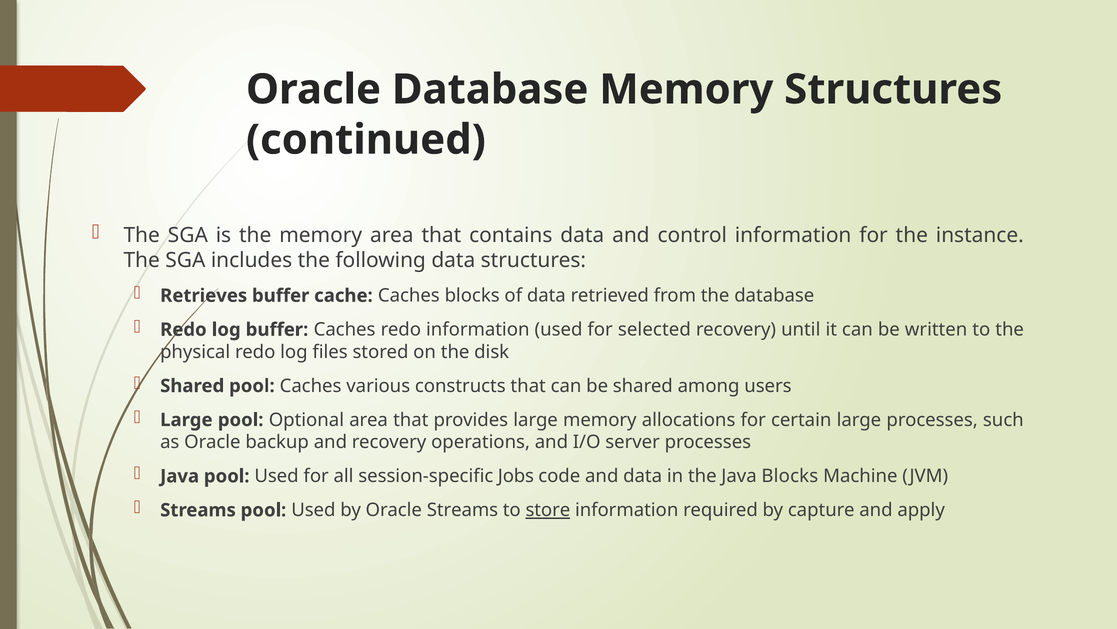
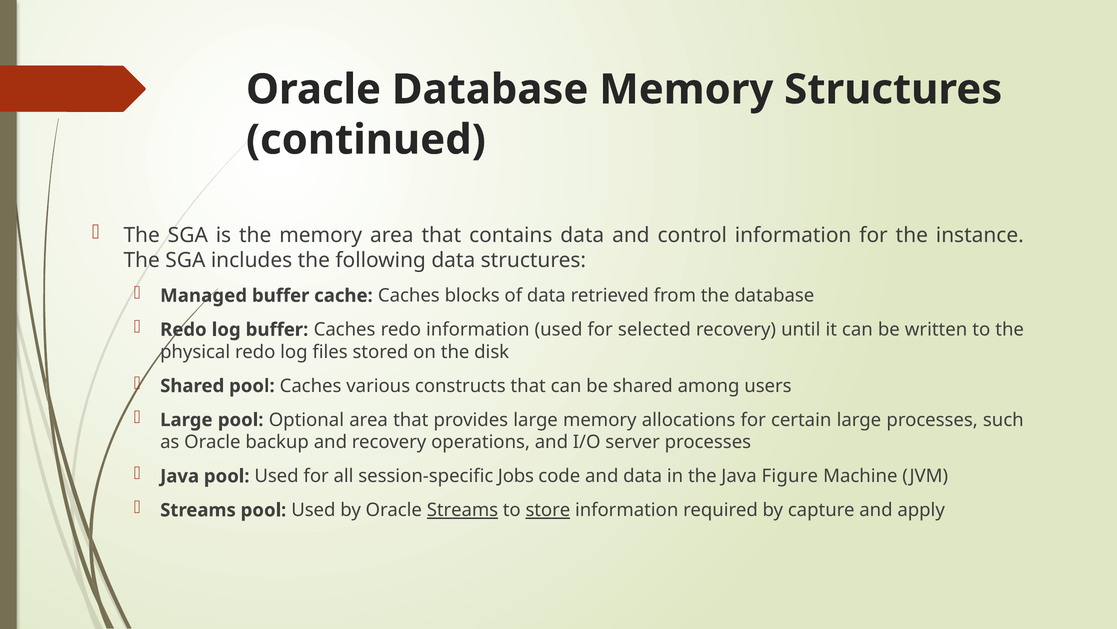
Retrieves: Retrieves -> Managed
Java Blocks: Blocks -> Figure
Streams at (462, 510) underline: none -> present
